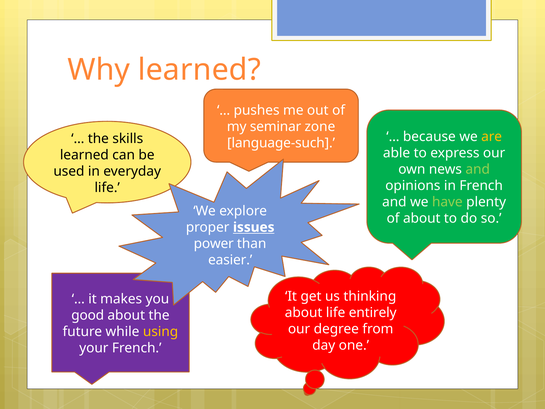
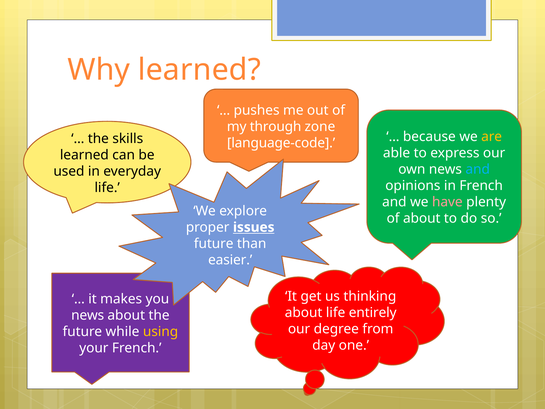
seminar: seminar -> through
language-such: language-such -> language-code
and at (478, 169) colour: light green -> light blue
have colour: light green -> pink
power at (214, 243): power -> future
good at (88, 315): good -> news
